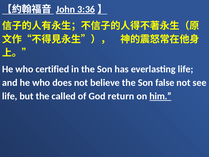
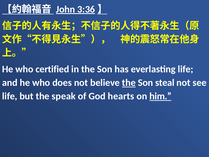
the at (129, 83) underline: none -> present
false: false -> steal
called: called -> speak
return: return -> hearts
